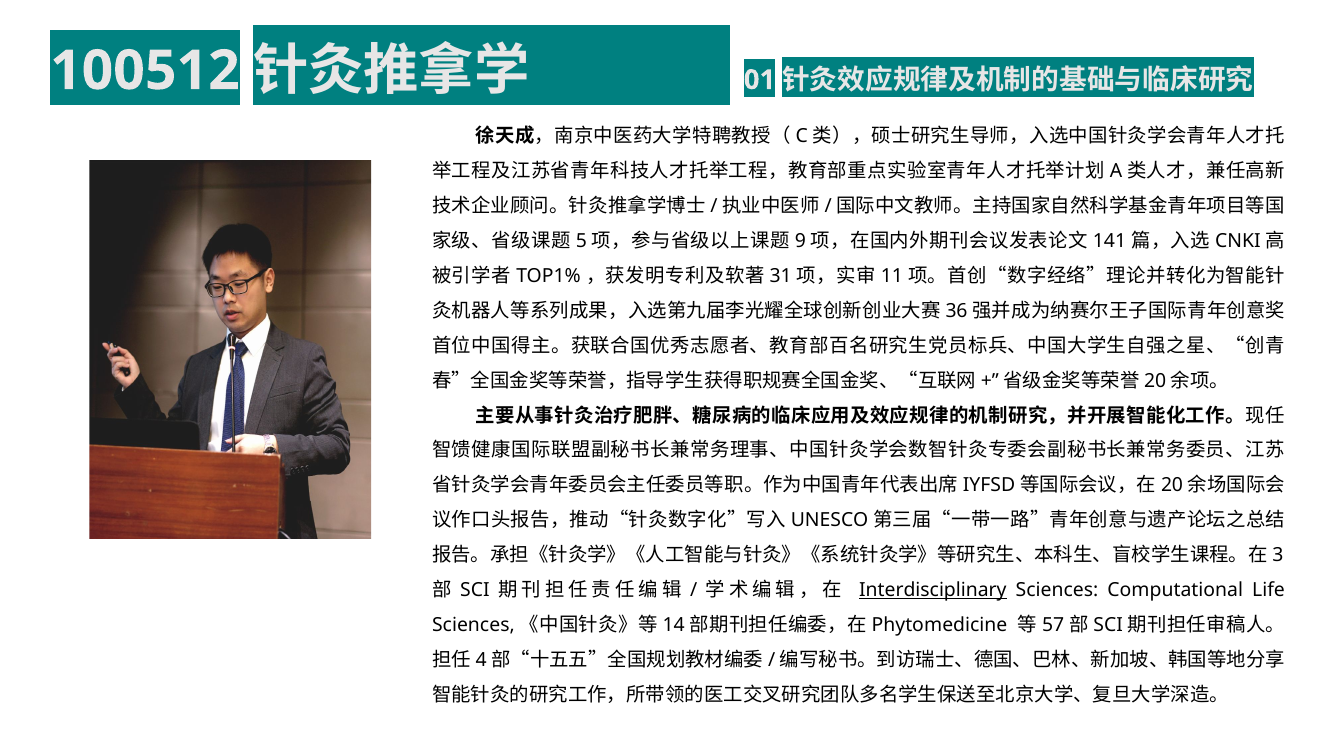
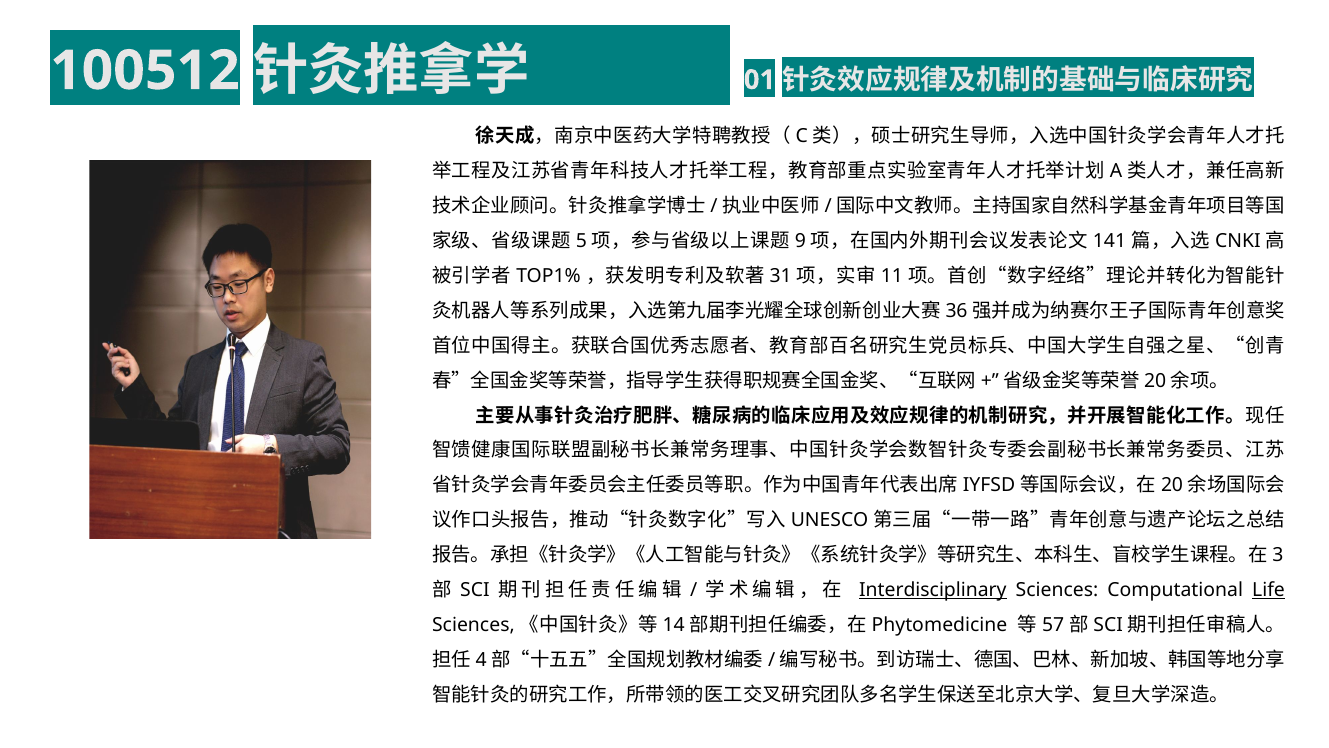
Life underline: none -> present
